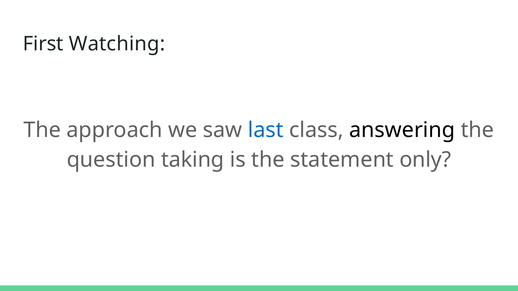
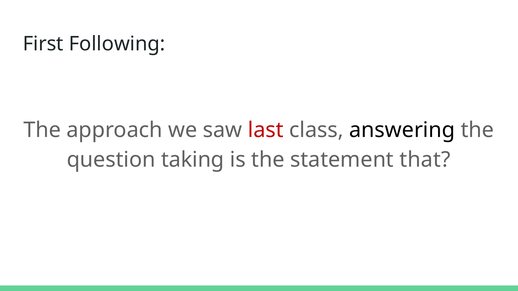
Watching: Watching -> Following
last colour: blue -> red
only: only -> that
